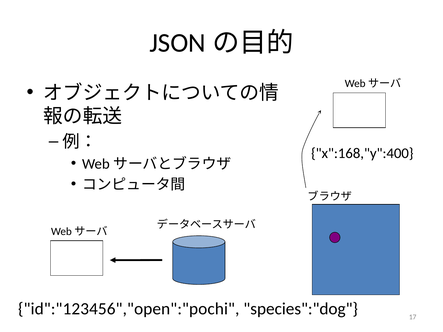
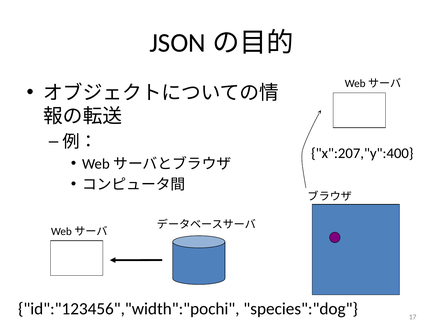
x":168,"y":400: x":168,"y":400 -> x":207,"y":400
id":"123456","open":"pochi: id":"123456","open":"pochi -> id":"123456","width":"pochi
